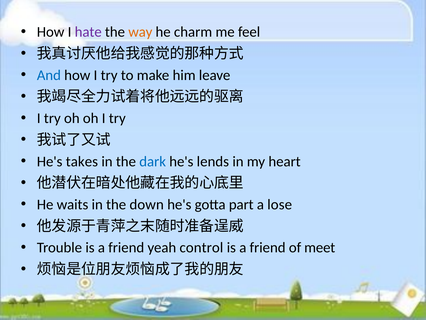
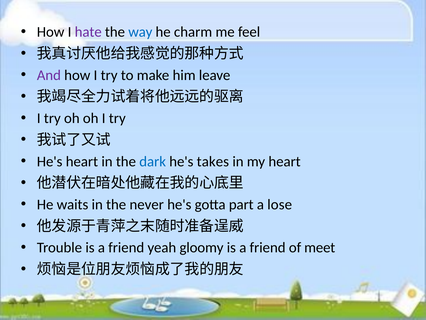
way colour: orange -> blue
And colour: blue -> purple
He's takes: takes -> heart
lends: lends -> takes
down: down -> never
control: control -> gloomy
